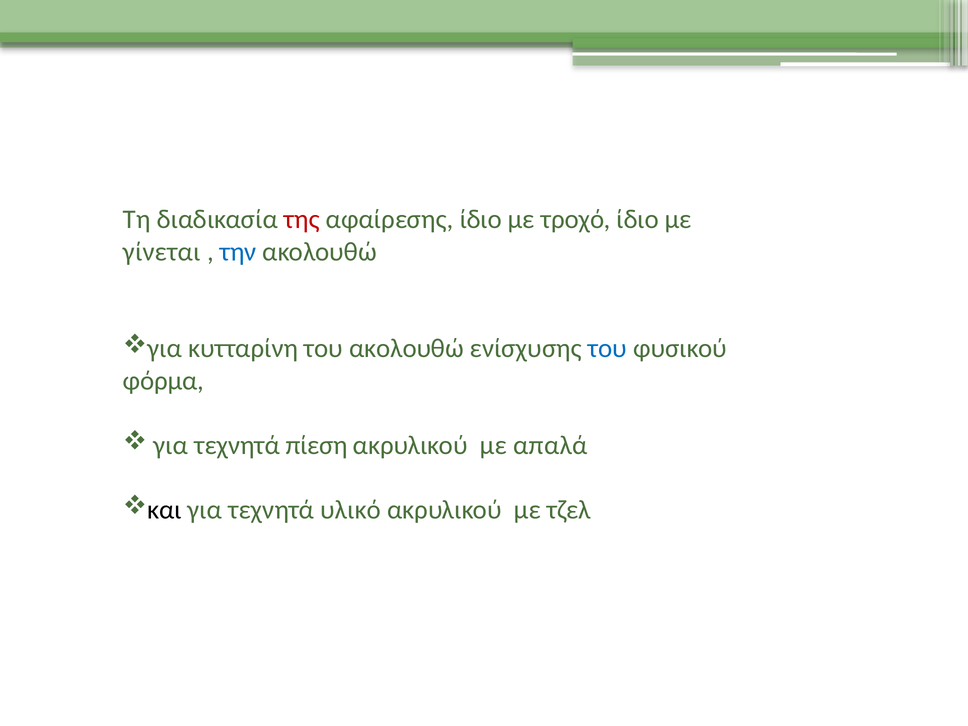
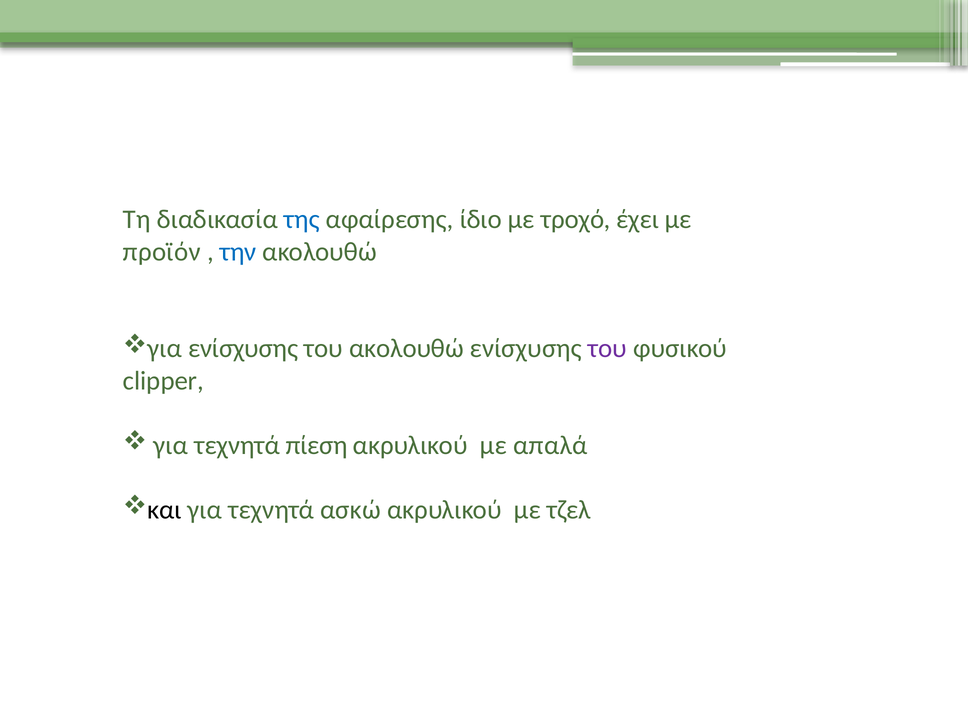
της colour: red -> blue
τροχό ίδιο: ίδιο -> έχει
γίνεται: γίνεται -> προϊόν
για κυτταρίνη: κυτταρίνη -> ενίσχυσης
του at (607, 348) colour: blue -> purple
φόρμα: φόρμα -> clipper
υλικό: υλικό -> ασκώ
